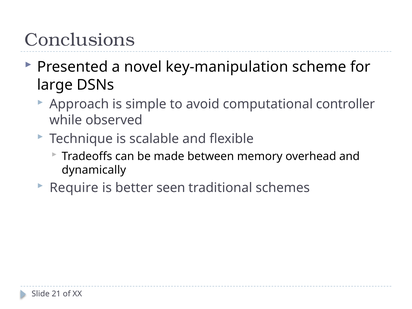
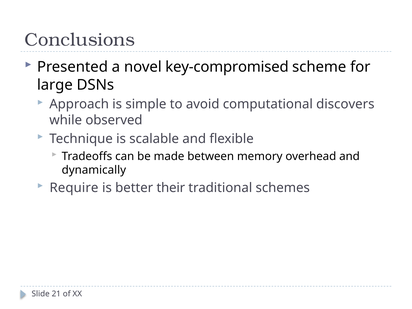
key-manipulation: key-manipulation -> key-compromised
controller: controller -> discovers
seen: seen -> their
